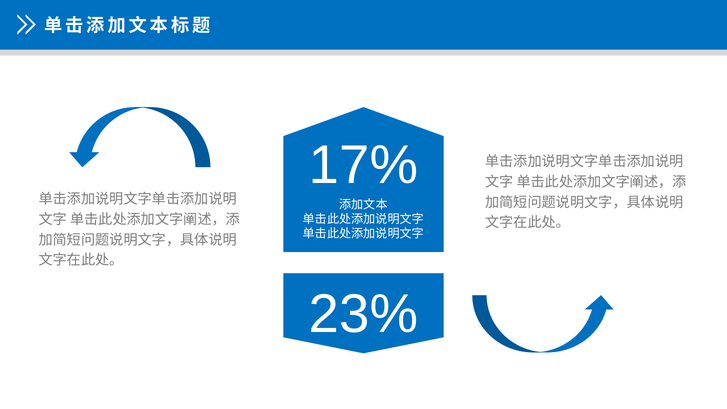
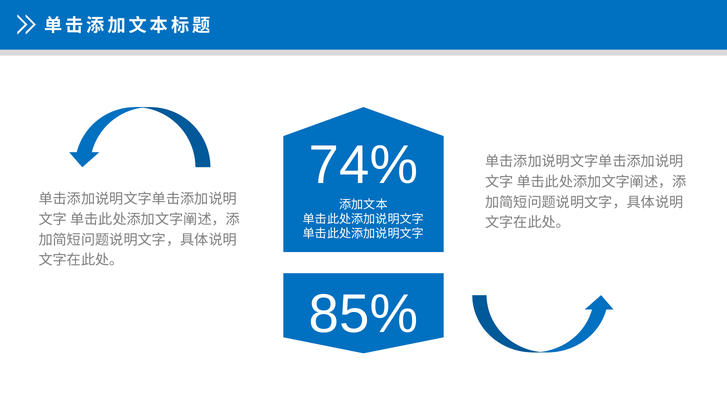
17%: 17% -> 74%
23%: 23% -> 85%
